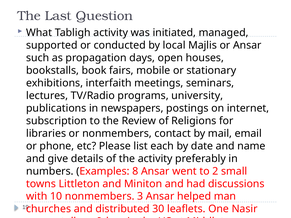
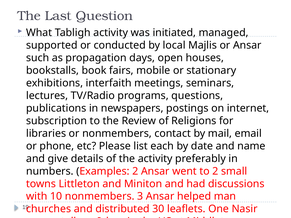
university: university -> questions
Examples 8: 8 -> 2
